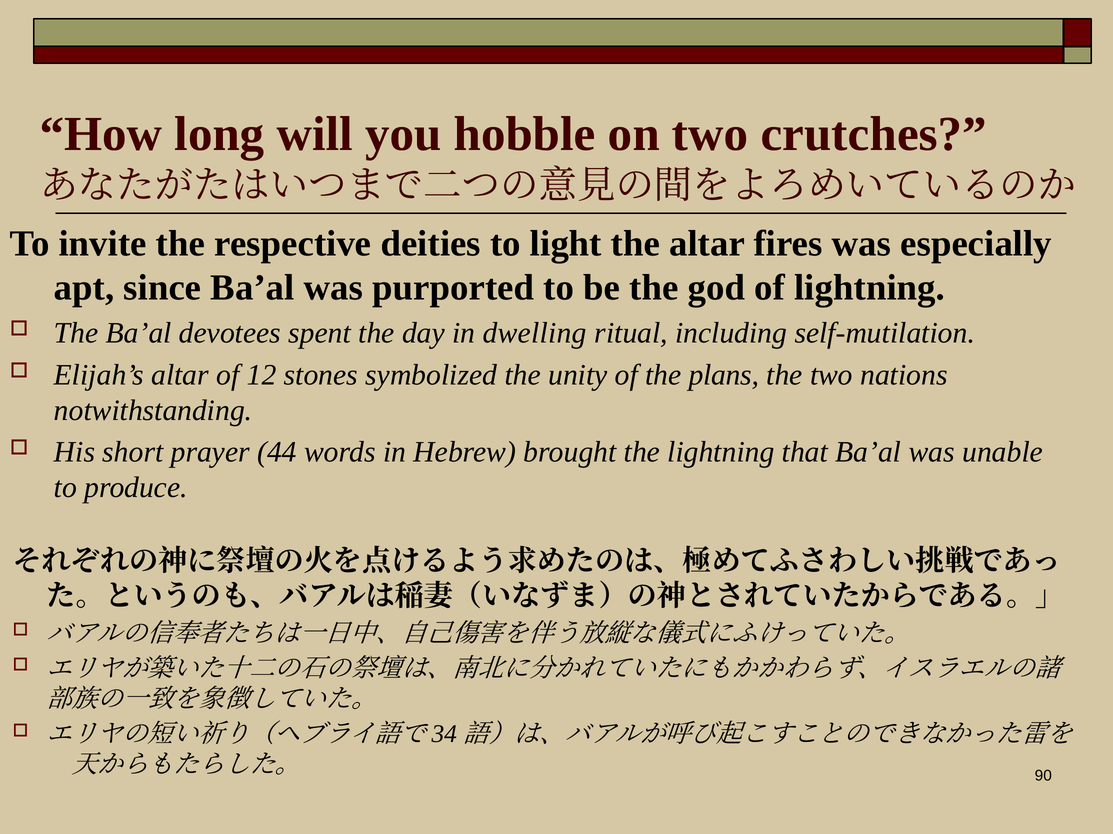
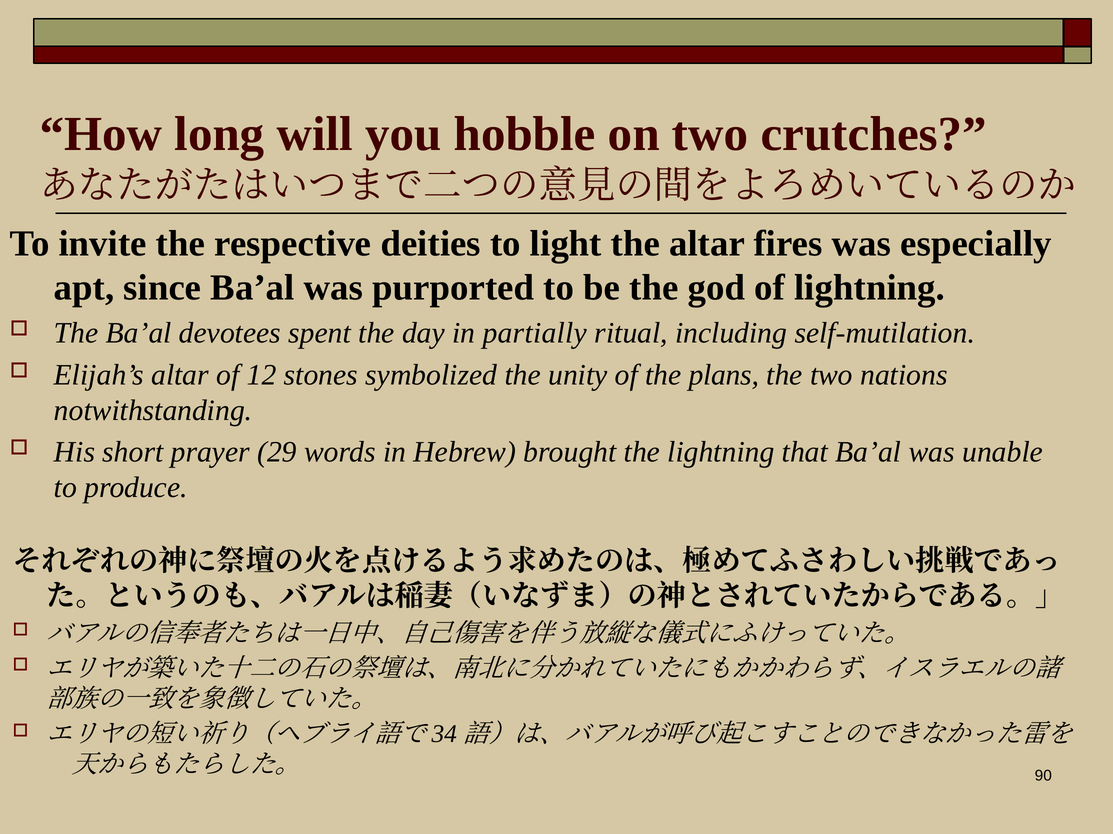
dwelling: dwelling -> partially
44: 44 -> 29
